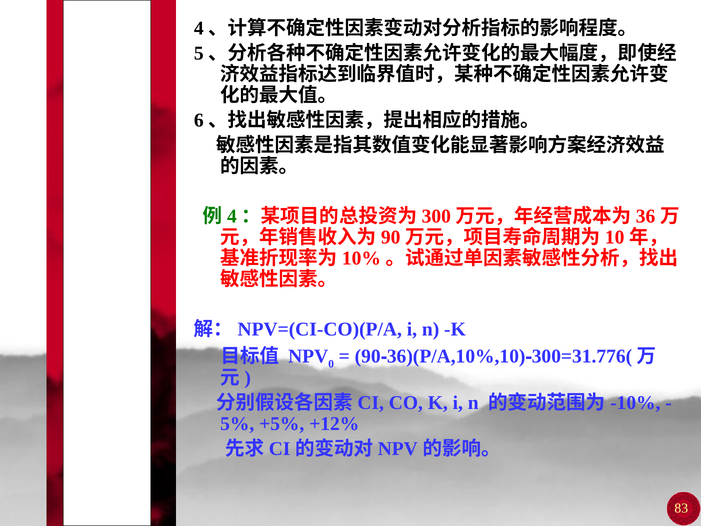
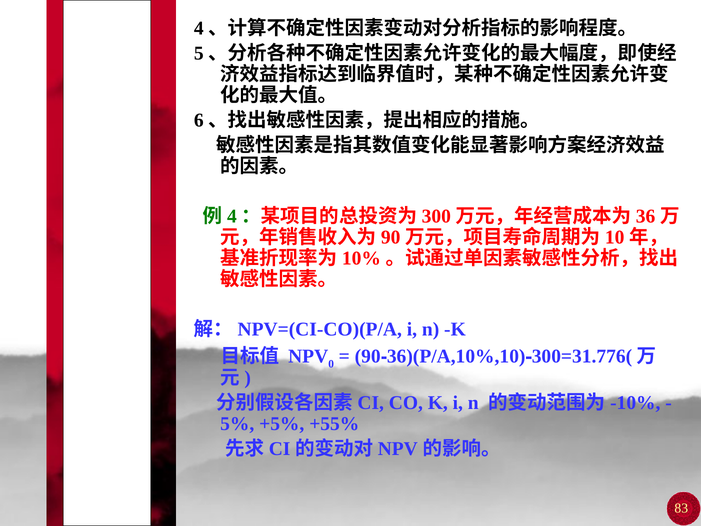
+12%: +12% -> +55%
